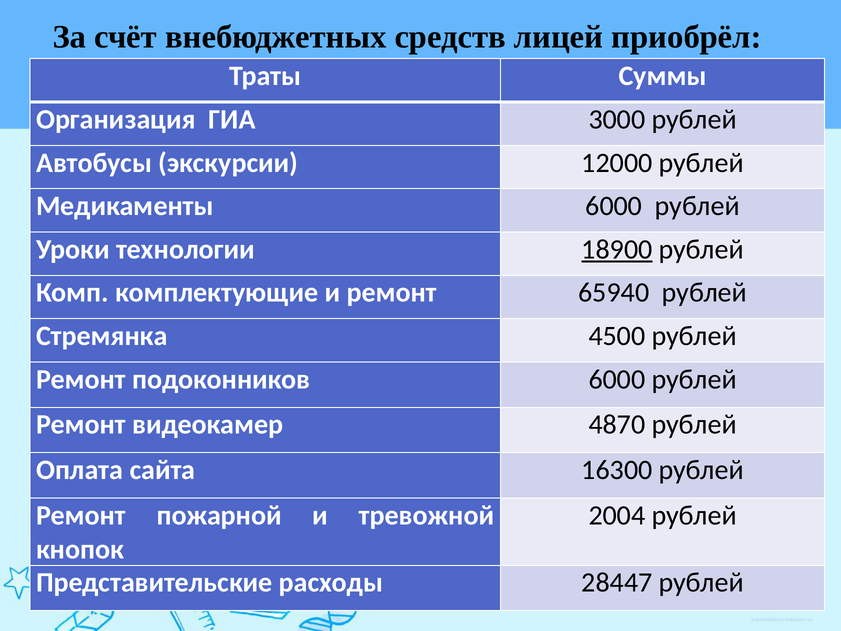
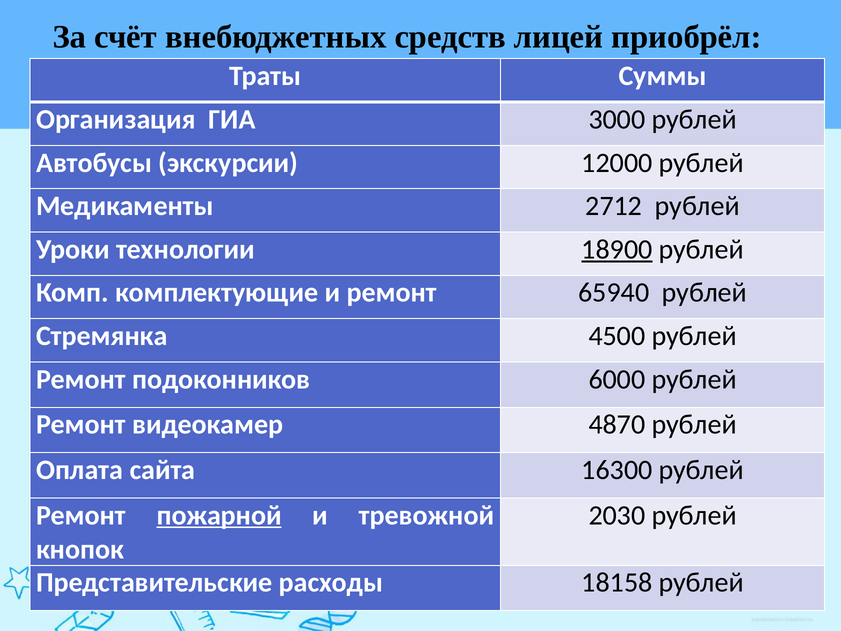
Медикаменты 6000: 6000 -> 2712
пожарной underline: none -> present
2004: 2004 -> 2030
28447: 28447 -> 18158
